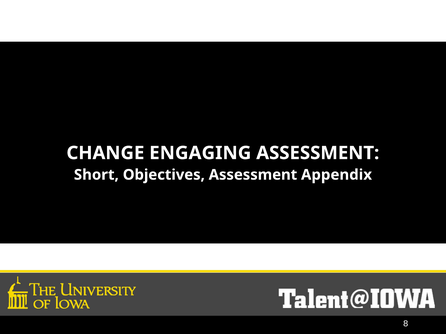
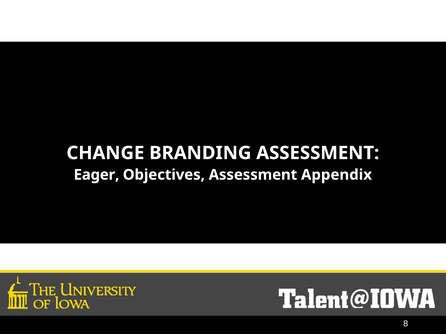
ENGAGING: ENGAGING -> BRANDING
Short: Short -> Eager
